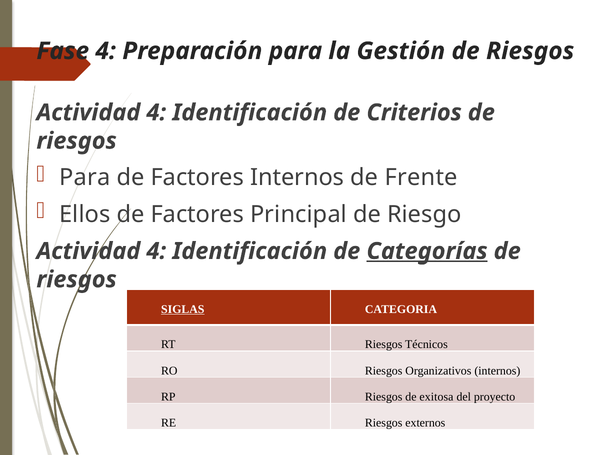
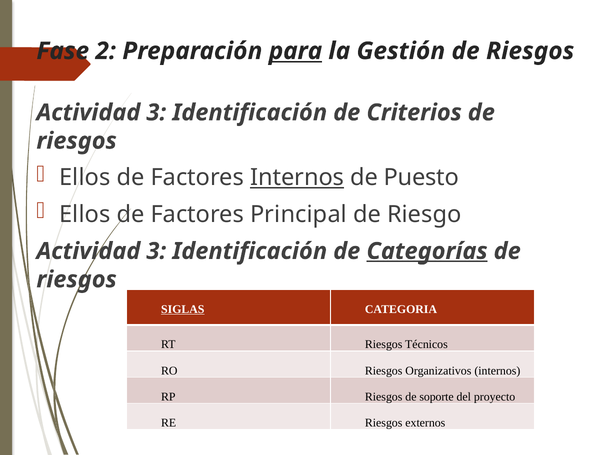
Fase 4: 4 -> 2
para at (295, 51) underline: none -> present
4 at (156, 113): 4 -> 3
Para at (85, 178): Para -> Ellos
Internos at (297, 178) underline: none -> present
Frente: Frente -> Puesto
4 at (156, 251): 4 -> 3
exitosa: exitosa -> soporte
